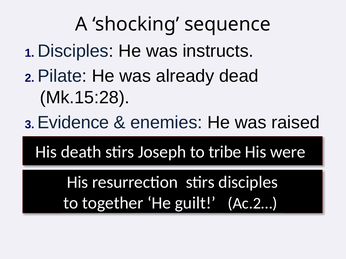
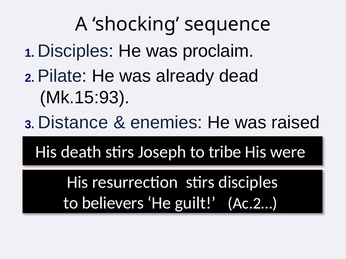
instructs: instructs -> proclaim
Mk.15:28: Mk.15:28 -> Mk.15:93
Evidence: Evidence -> Distance
together: together -> believers
